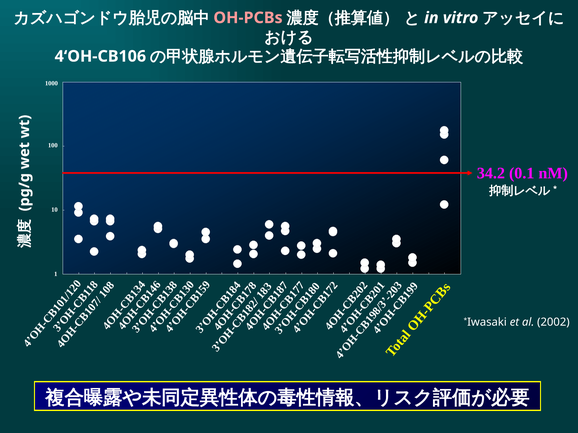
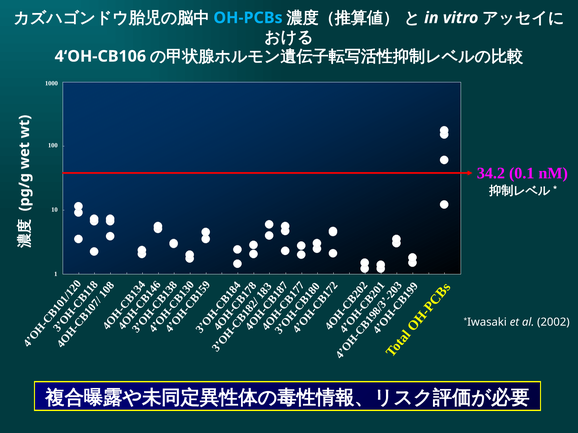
OH-PCBs colour: pink -> light blue
